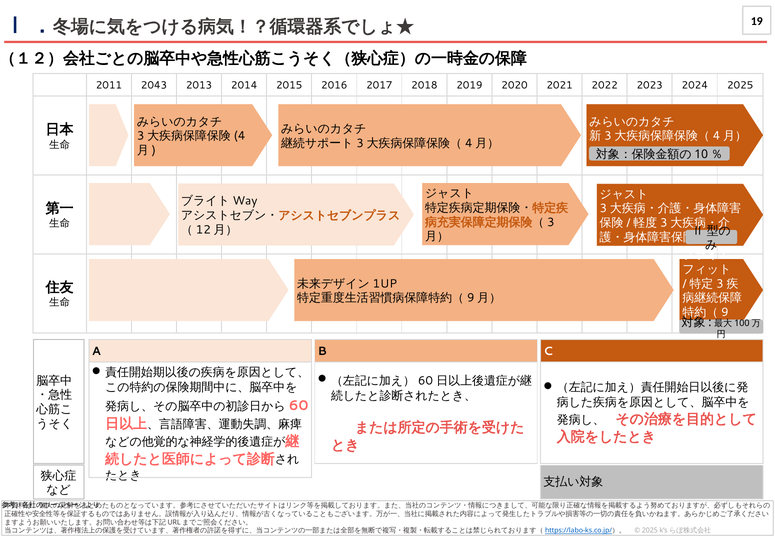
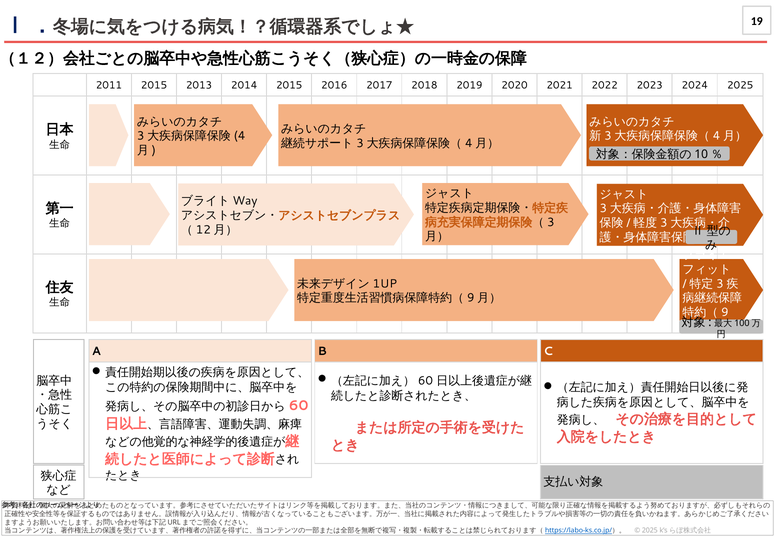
2011 2043: 2043 -> 2015
